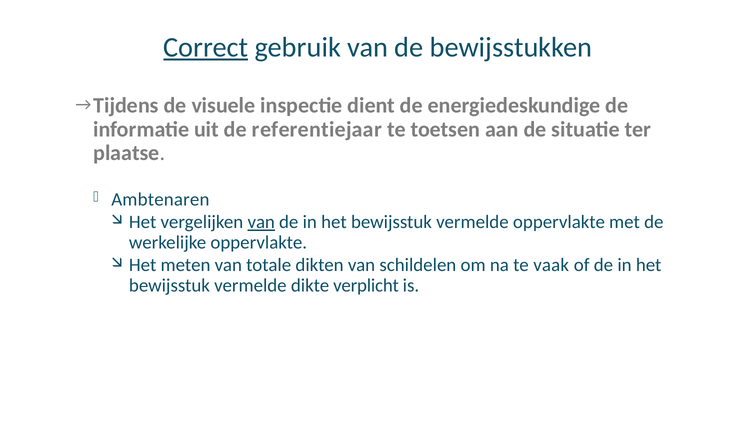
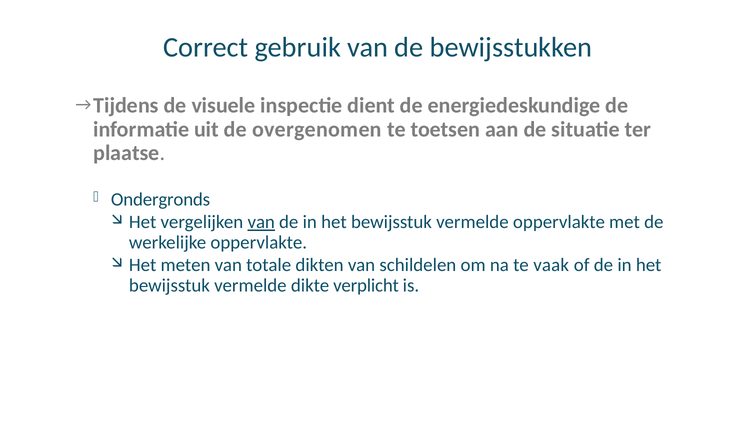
Correct underline: present -> none
referentiejaar: referentiejaar -> overgenomen
Ambtenaren: Ambtenaren -> Ondergronds
